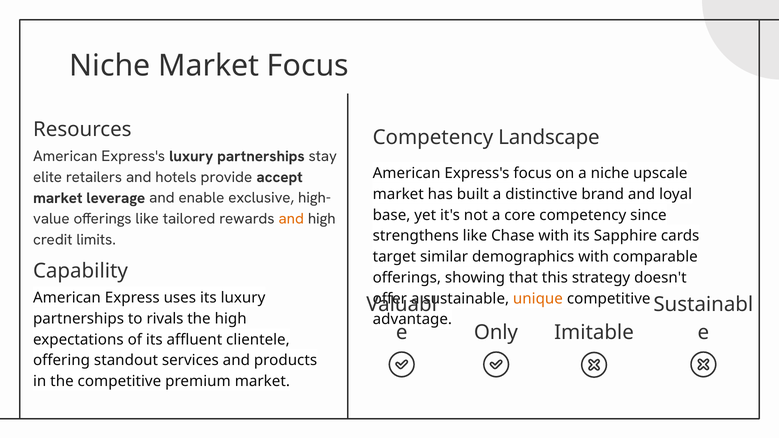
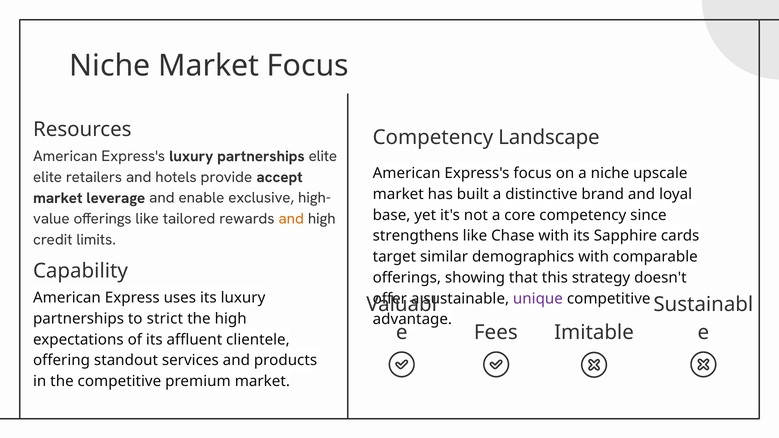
partnerships stay: stay -> elite
unique colour: orange -> purple
rivals: rivals -> strict
Only: Only -> Fees
